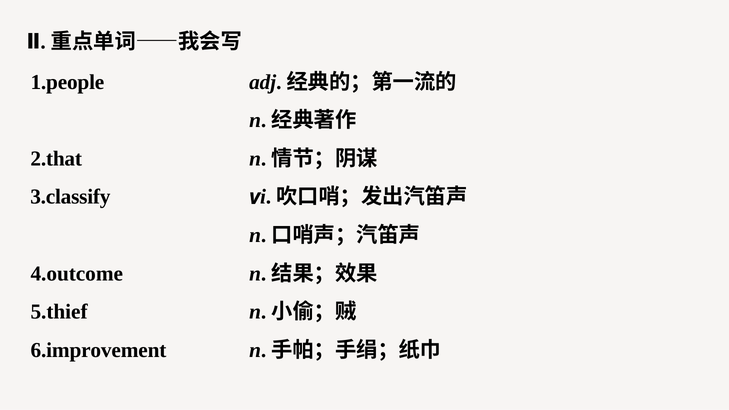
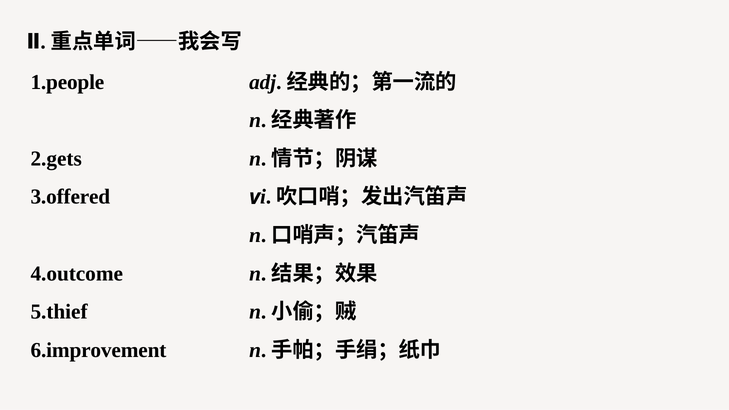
2.that: 2.that -> 2.gets
3.classify: 3.classify -> 3.offered
